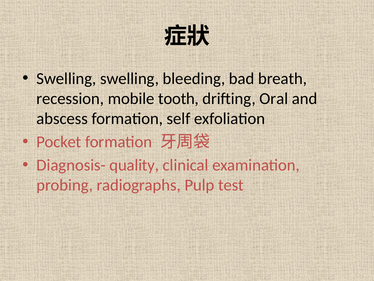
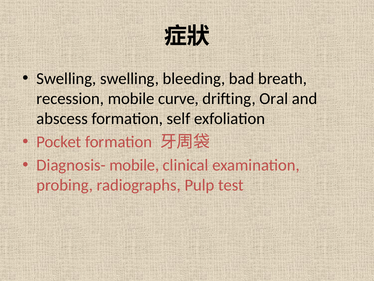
tooth: tooth -> curve
Diagnosis- quality: quality -> mobile
